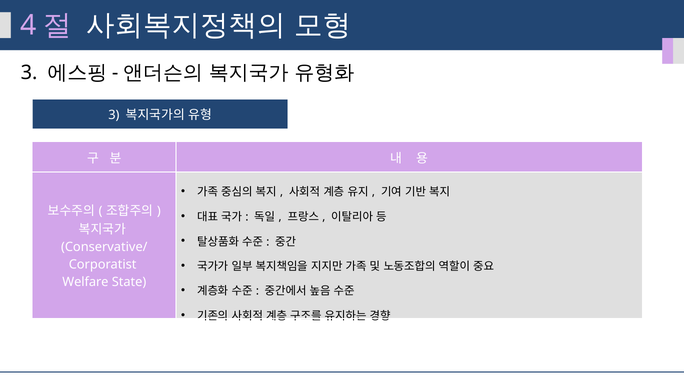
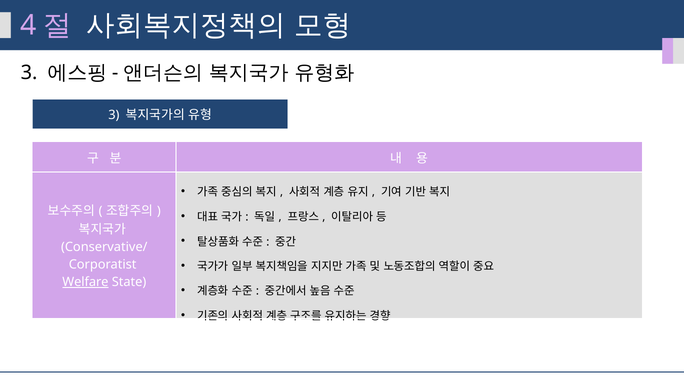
Welfare underline: none -> present
